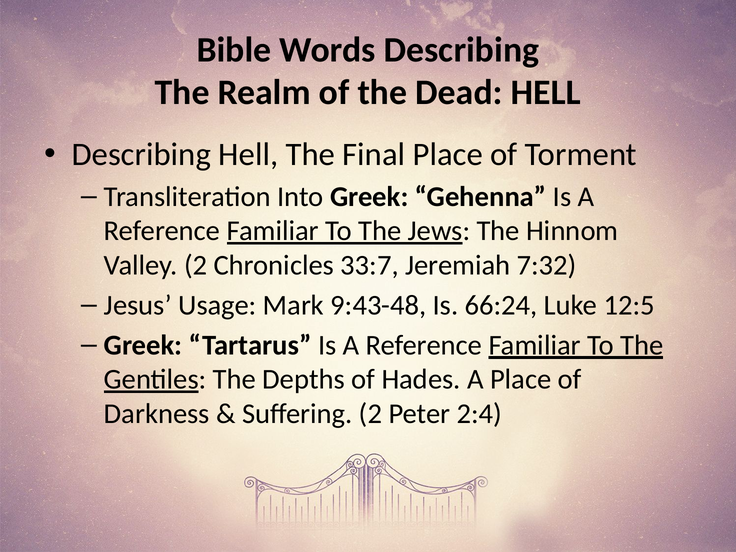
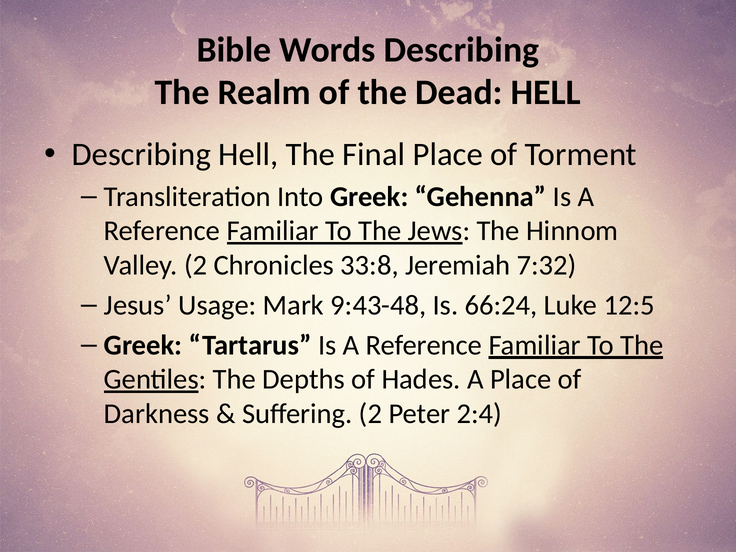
33:7: 33:7 -> 33:8
